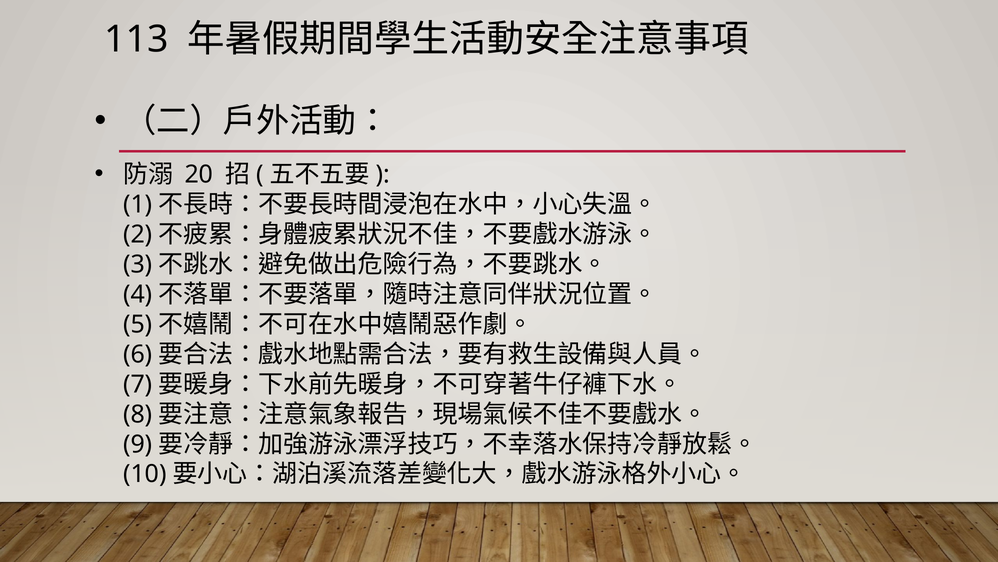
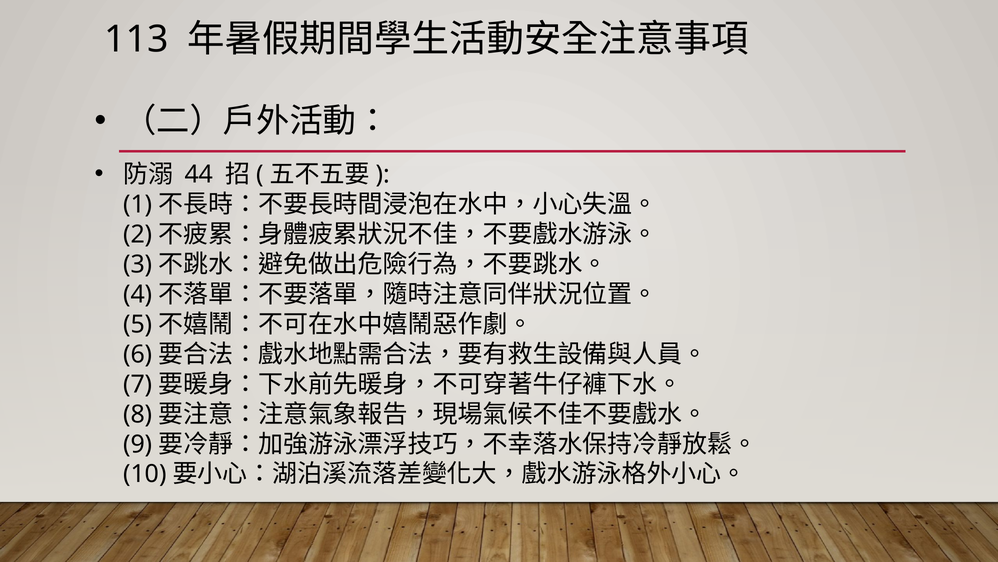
20: 20 -> 44
